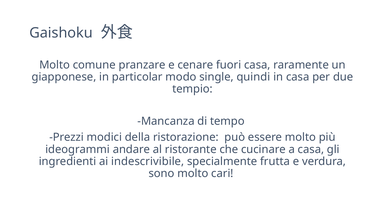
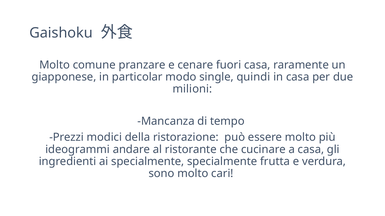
tempio: tempio -> milioni
ai indescrivibile: indescrivibile -> specialmente
